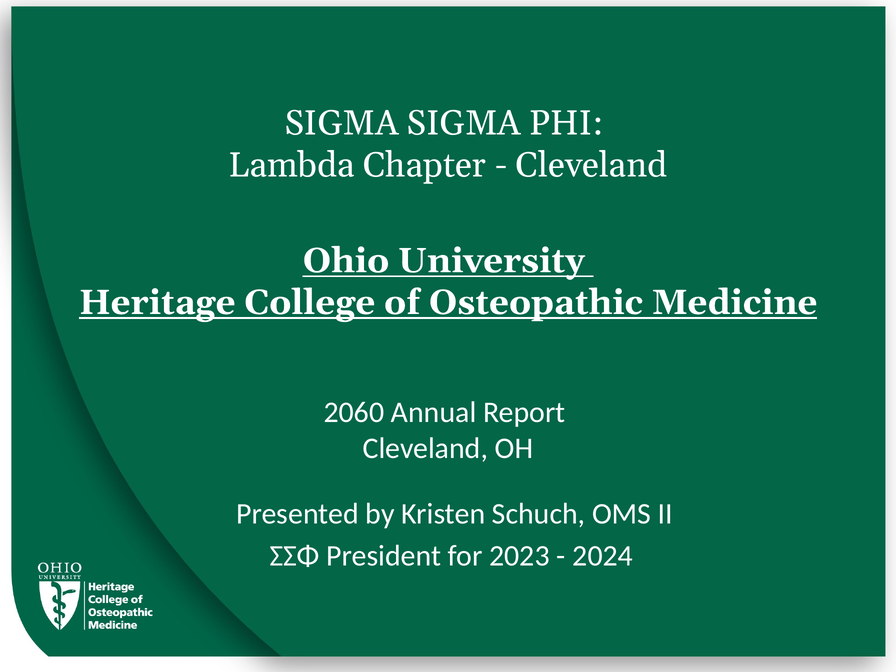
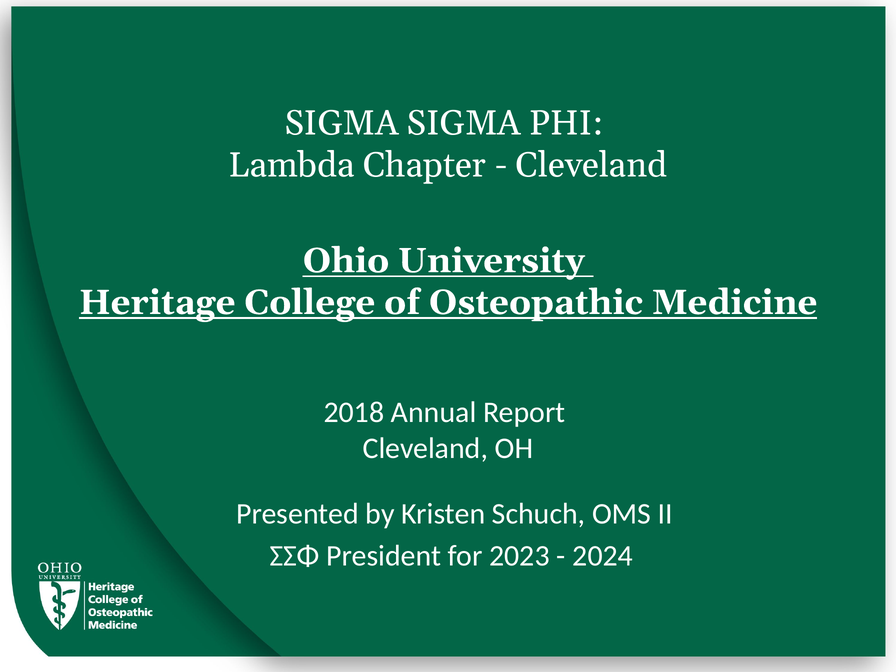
2060: 2060 -> 2018
